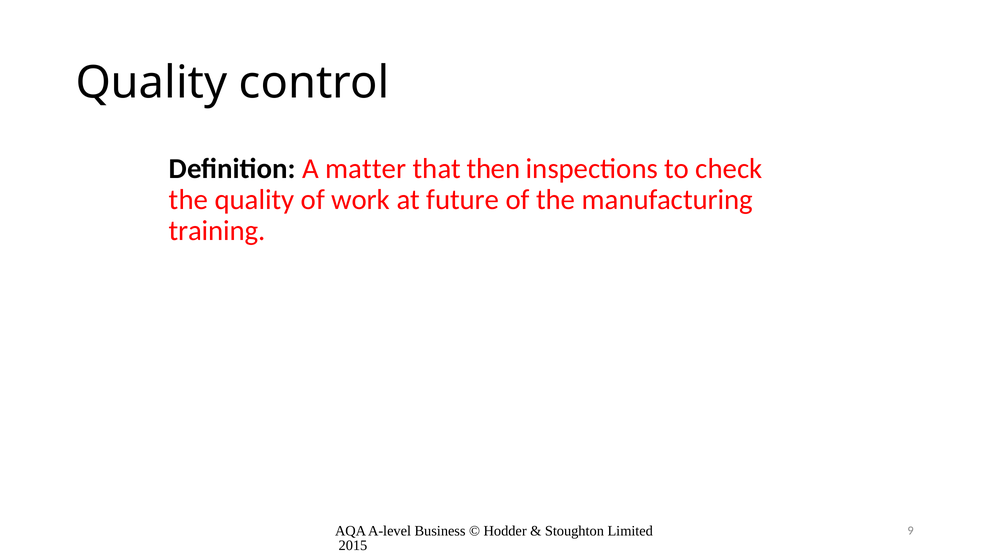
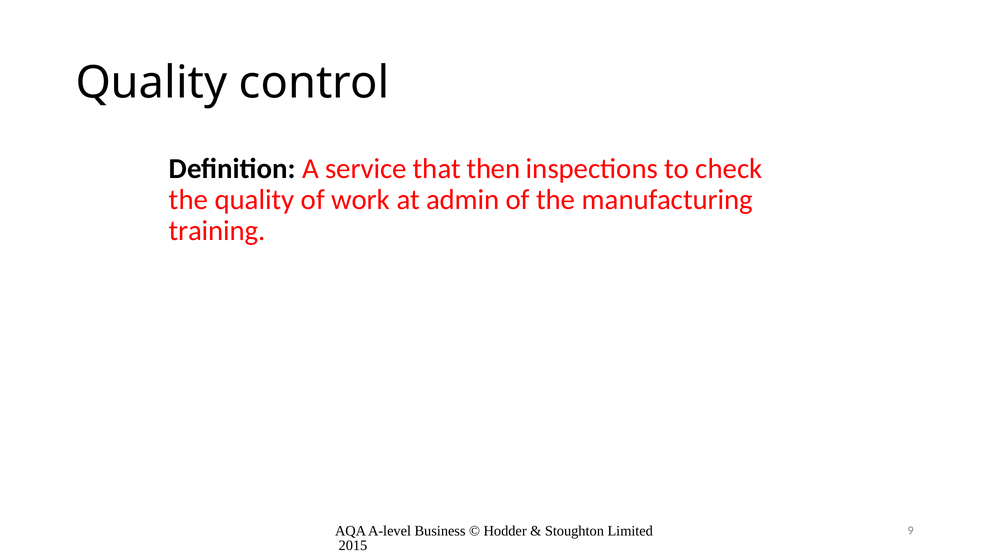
matter: matter -> service
future: future -> admin
